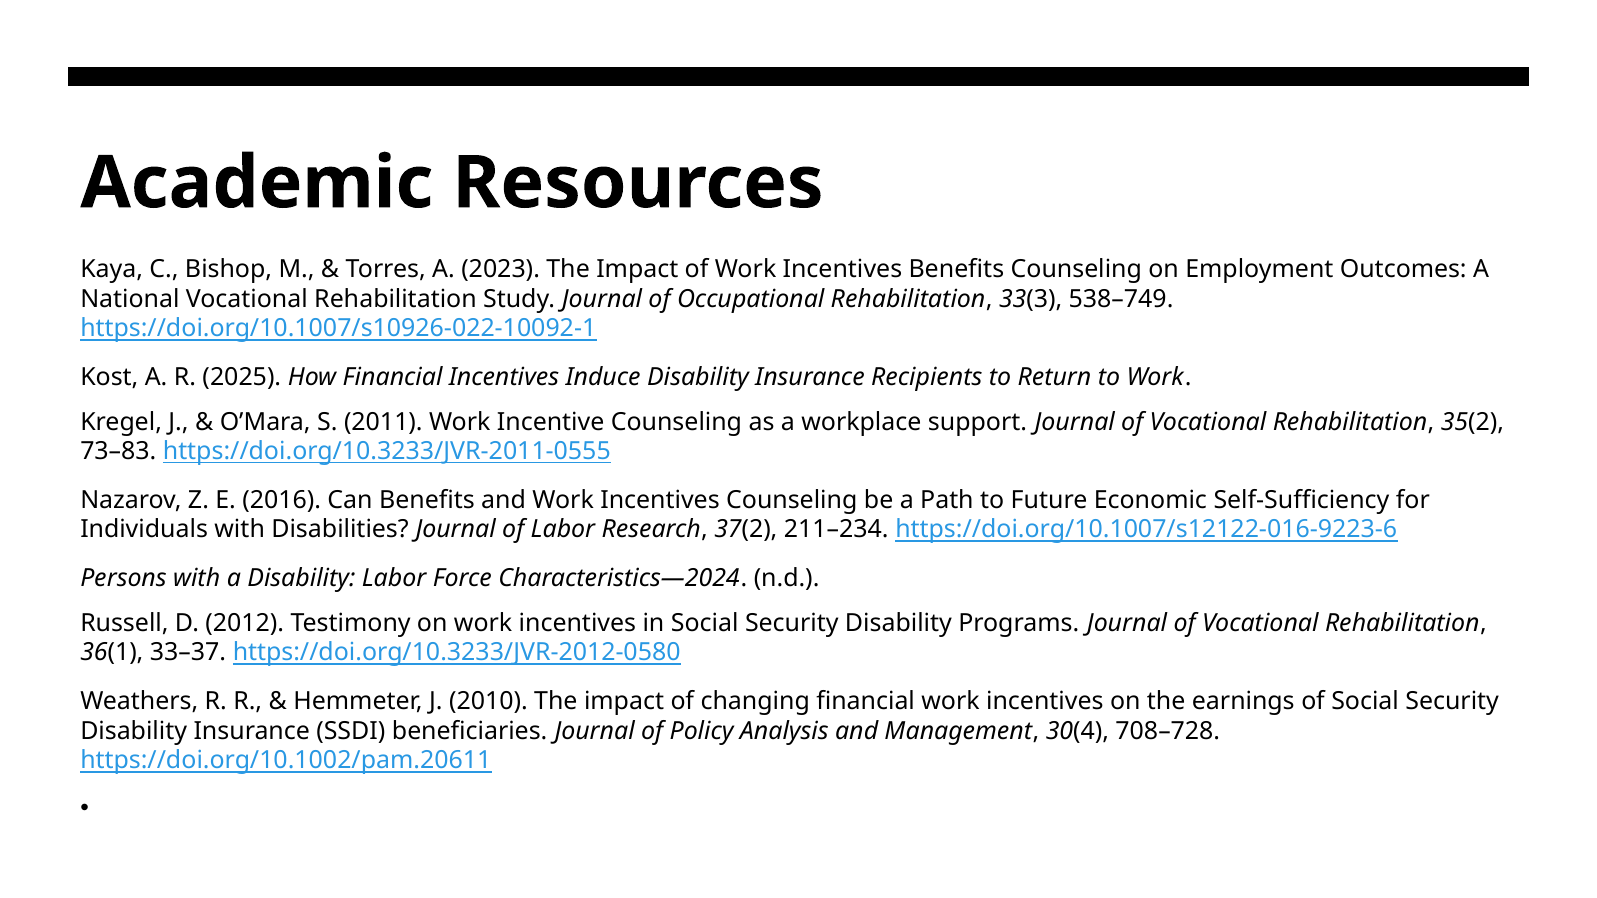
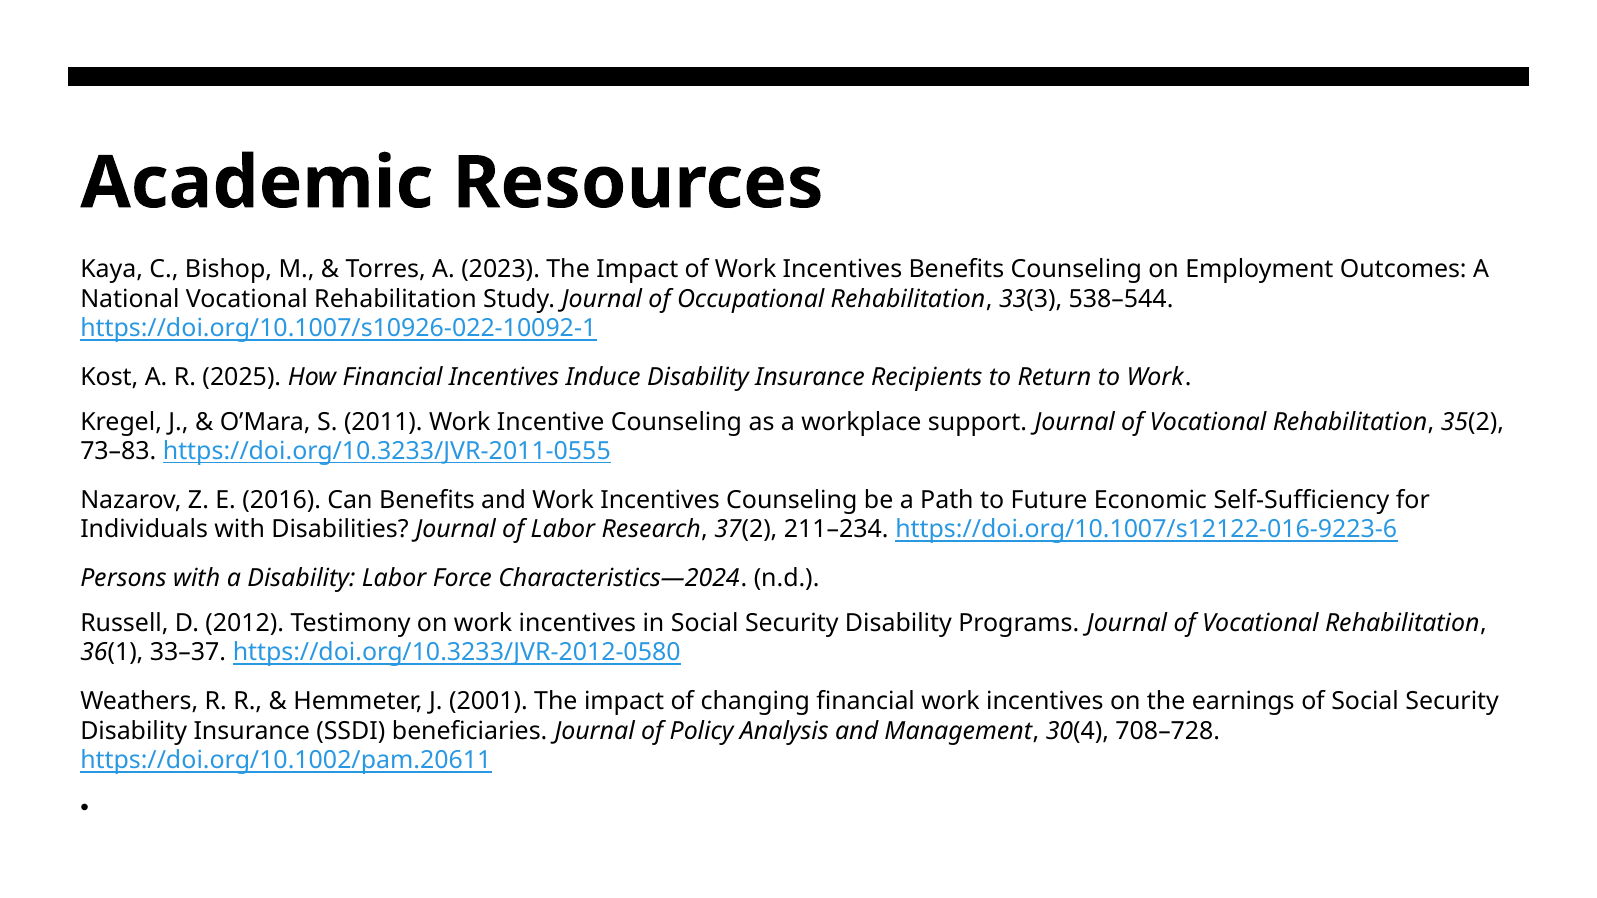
538–749: 538–749 -> 538–544
2010: 2010 -> 2001
